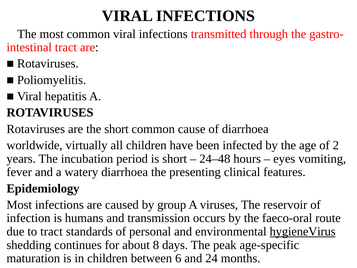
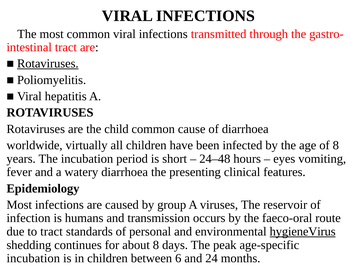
Rotaviruses at (48, 64) underline: none -> present
the short: short -> child
of 2: 2 -> 8
maturation at (33, 258): maturation -> incubation
